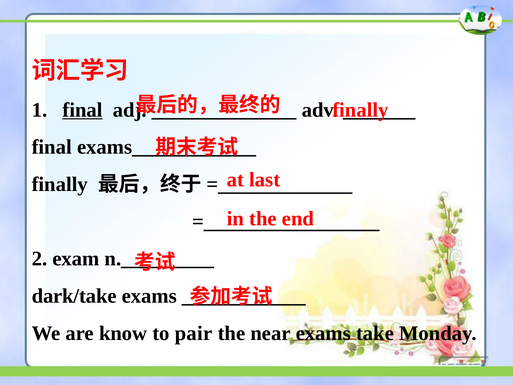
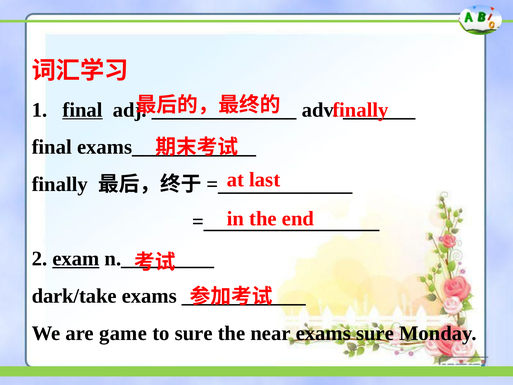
exam underline: none -> present
know: know -> game
to pair: pair -> sure
exams take: take -> sure
